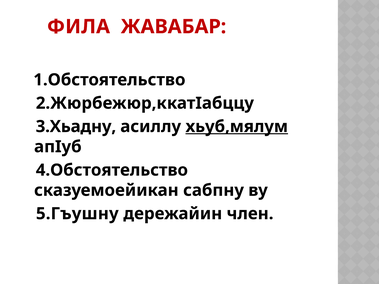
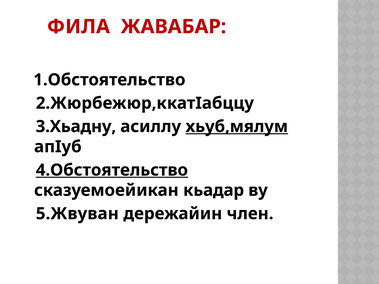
4.Обстоятельство underline: none -> present
сабпну: сабпну -> кьадар
5.Гъушну: 5.Гъушну -> 5.Жвуван
